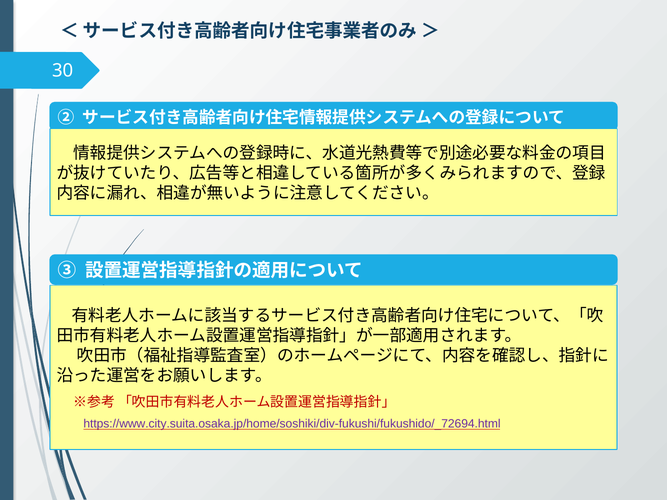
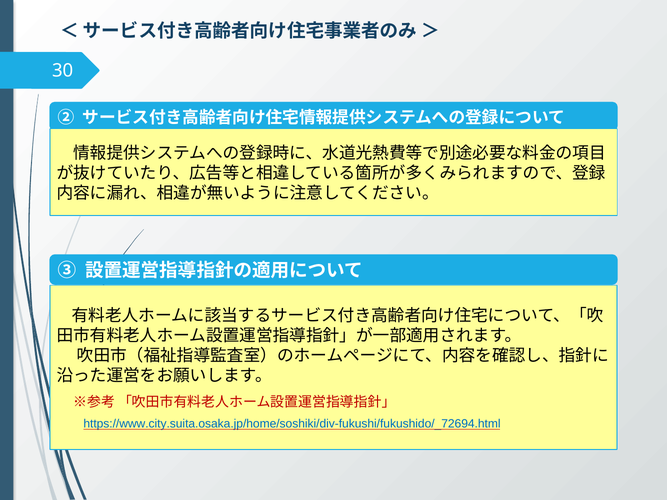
https://www.city.suita.osaka.jp/home/soshiki/div-fukushi/fukushido/_72694.html colour: purple -> blue
